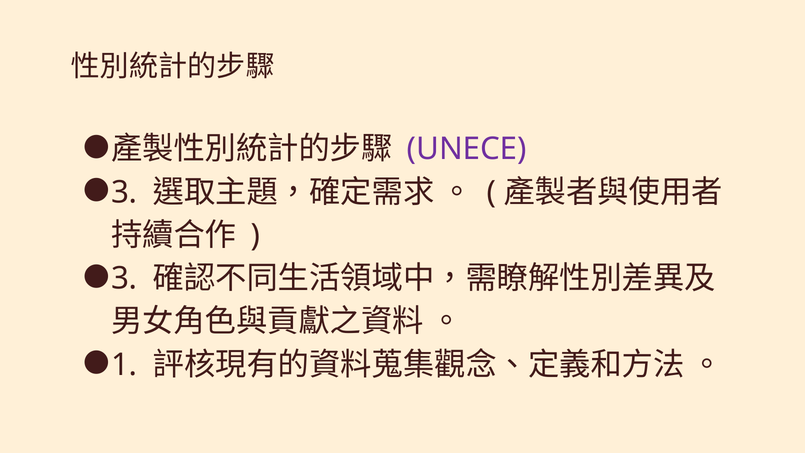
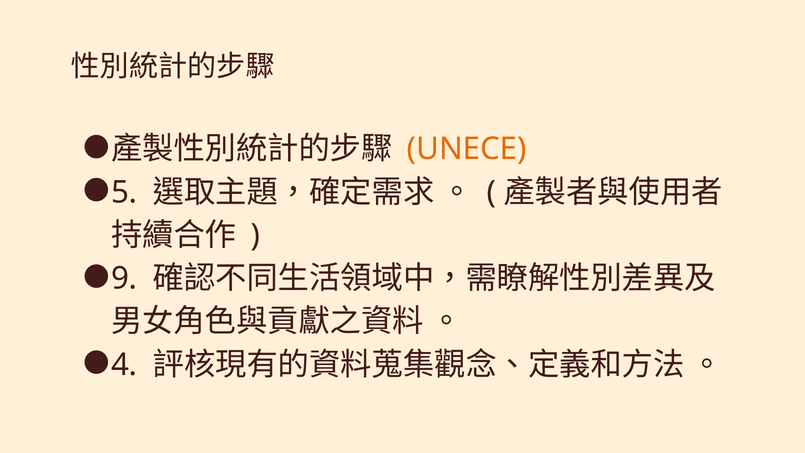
UNECE colour: purple -> orange
3 at (124, 192): 3 -> 5
3 at (124, 278): 3 -> 9
1: 1 -> 4
